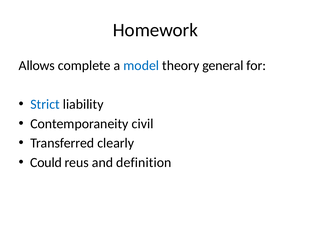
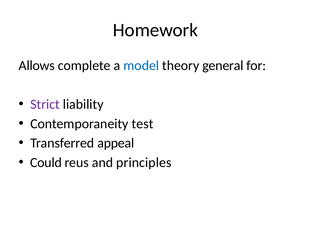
Strict colour: blue -> purple
civil: civil -> test
clearly: clearly -> appeal
definition: definition -> principles
